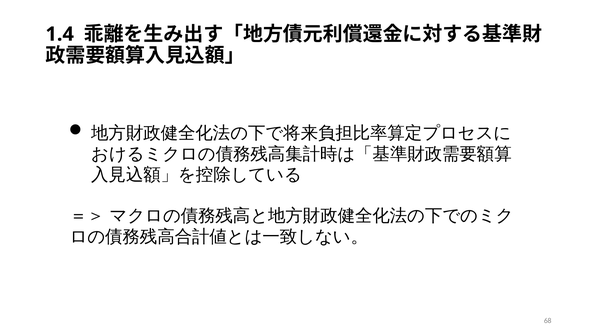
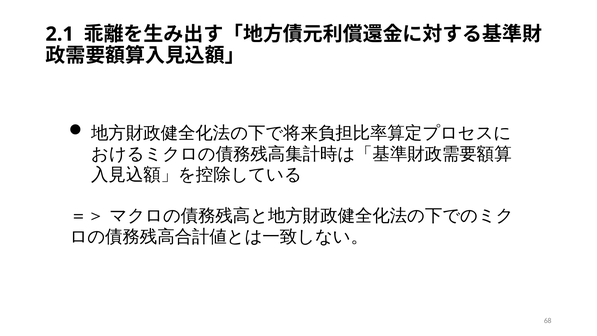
1.4: 1.4 -> 2.1
